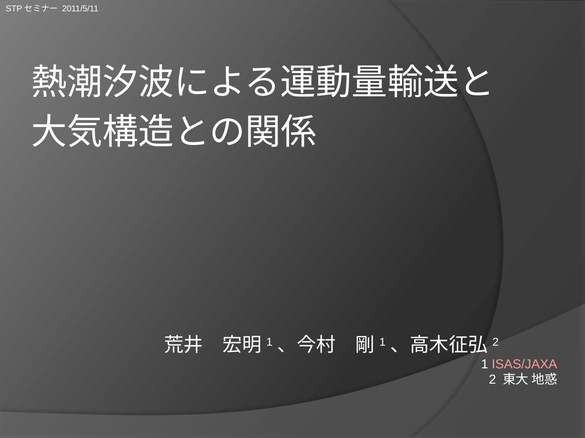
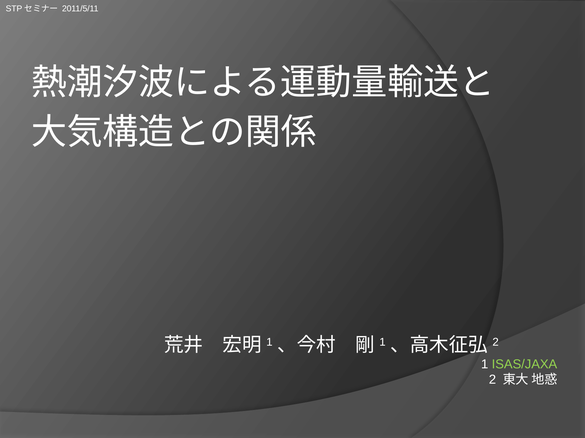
ISAS/JAXA colour: pink -> light green
